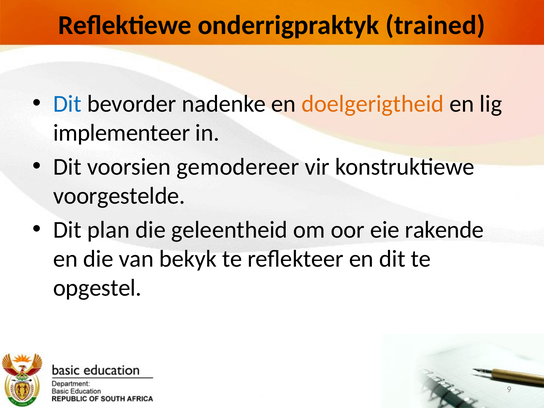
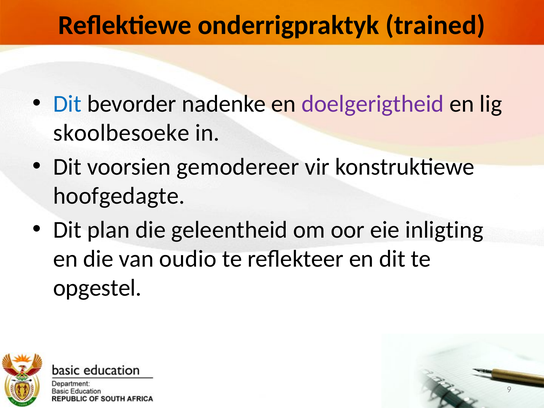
doelgerigtheid colour: orange -> purple
implementeer: implementeer -> skoolbesoeke
voorgestelde: voorgestelde -> hoofgedagte
rakende: rakende -> inligting
bekyk: bekyk -> oudio
